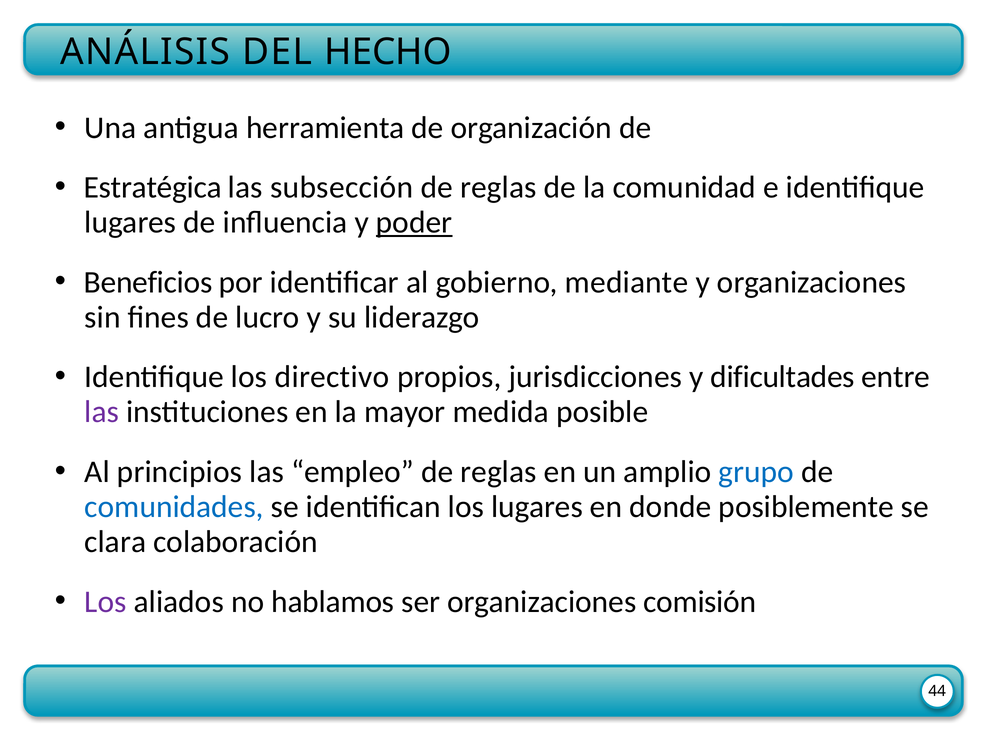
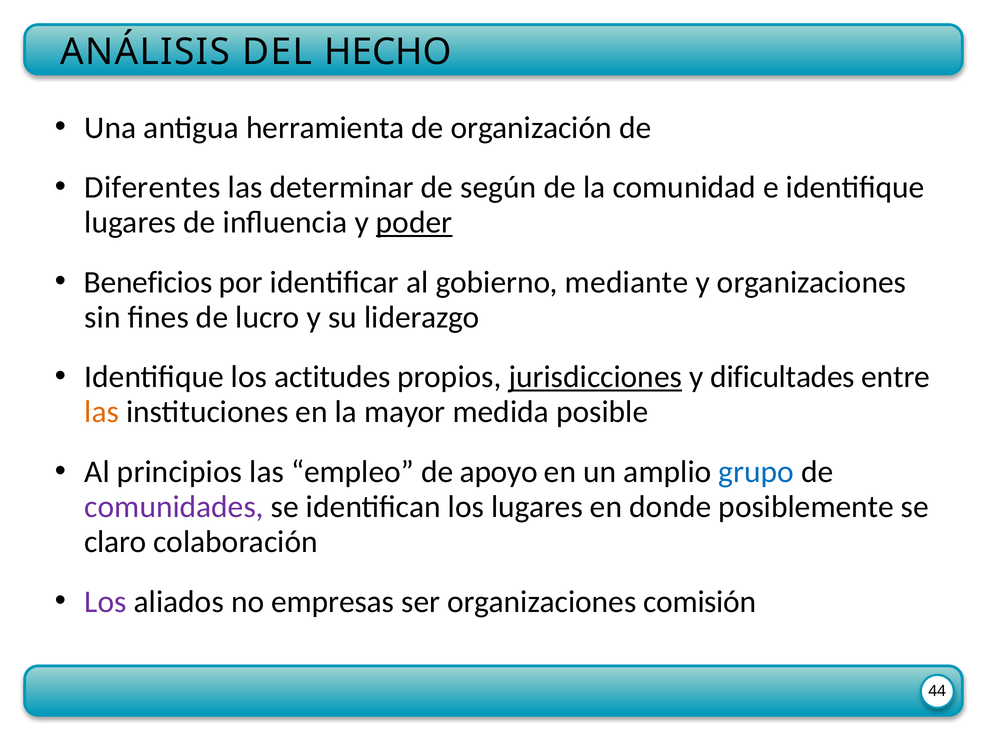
Estratégica: Estratégica -> Diferentes
subsección: subsección -> determinar
reglas at (498, 187): reglas -> según
directivo: directivo -> actitudes
jurisdicciones underline: none -> present
las at (102, 412) colour: purple -> orange
reglas at (499, 472): reglas -> apoyo
comunidades colour: blue -> purple
clara: clara -> claro
hablamos: hablamos -> empresas
